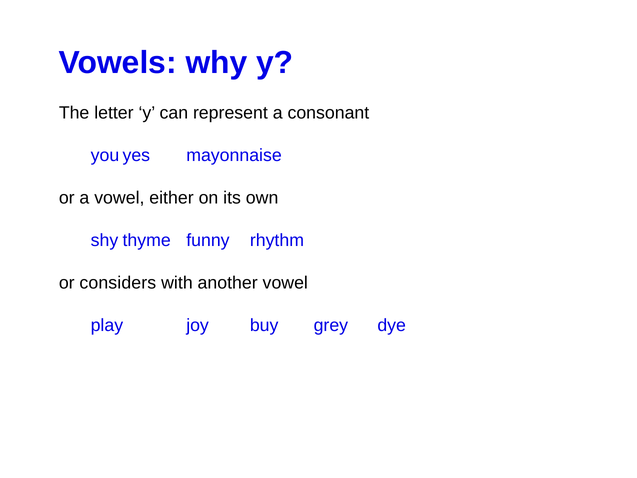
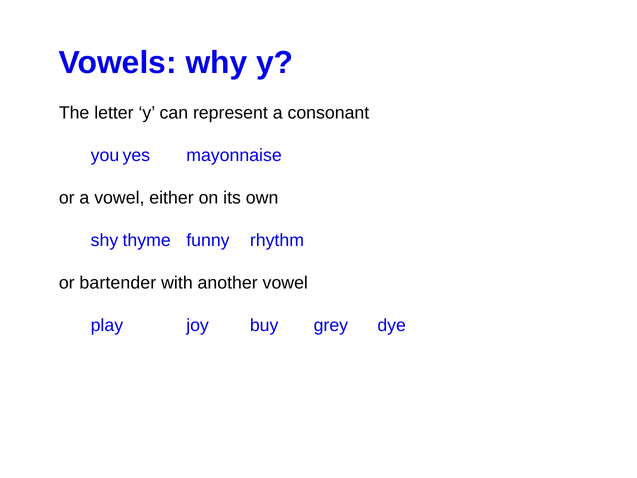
considers: considers -> bartender
